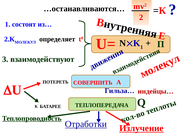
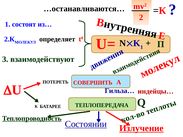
Отработки: Отработки -> Состоянии
